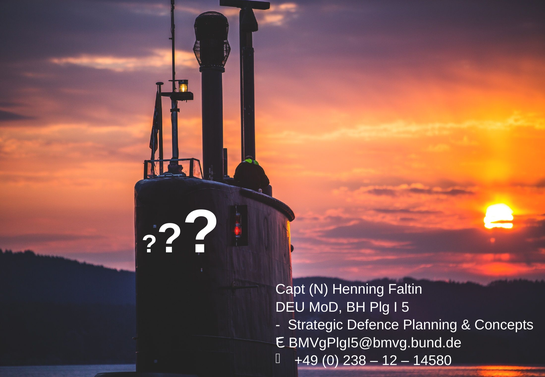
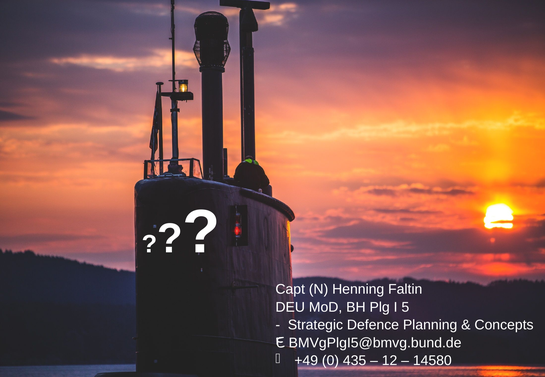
238: 238 -> 435
